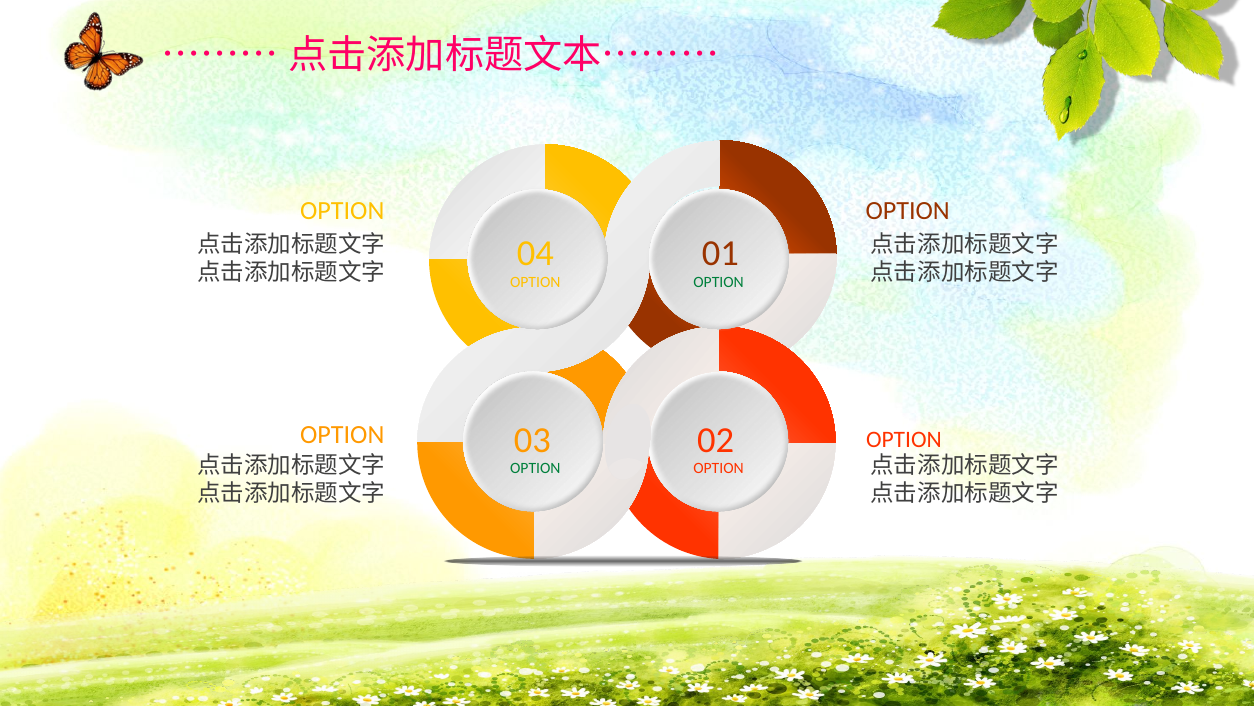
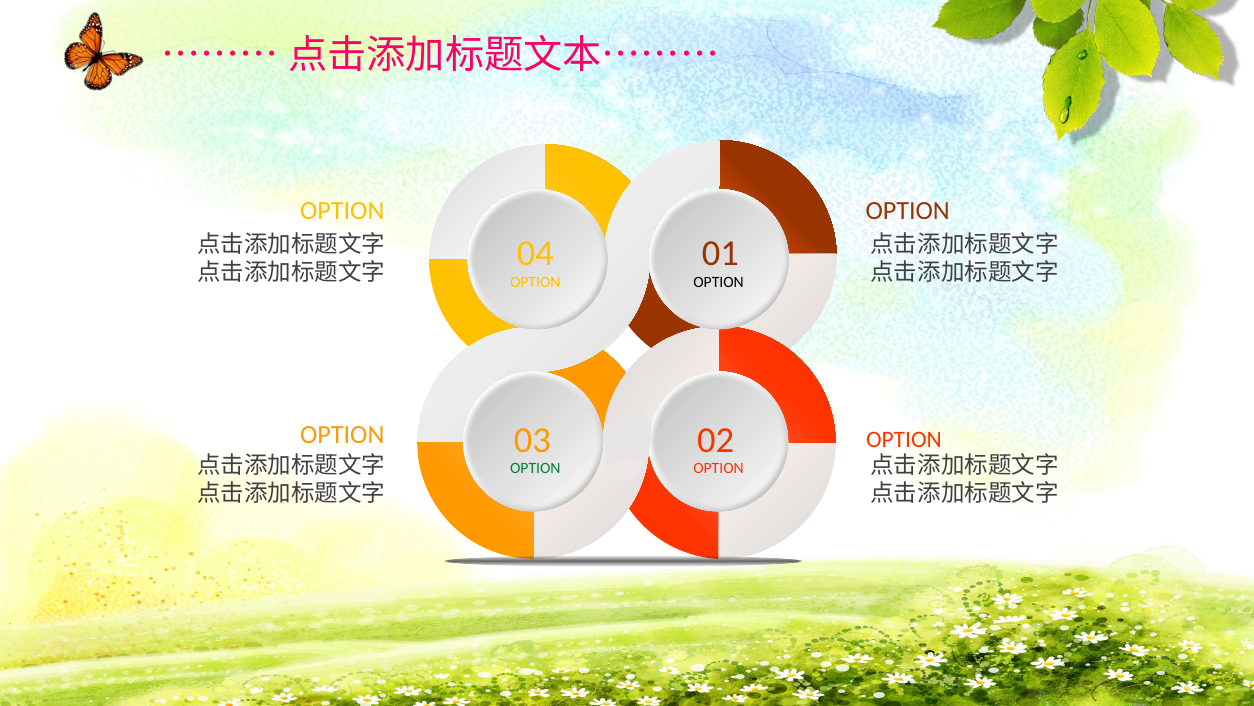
OPTION at (719, 282) colour: green -> black
